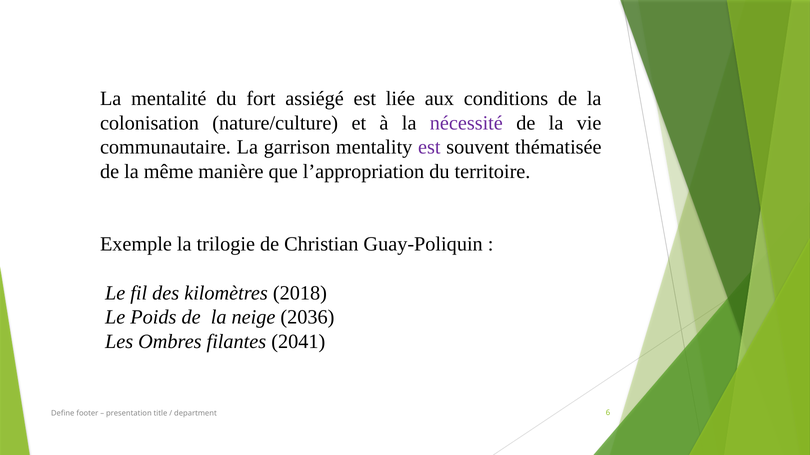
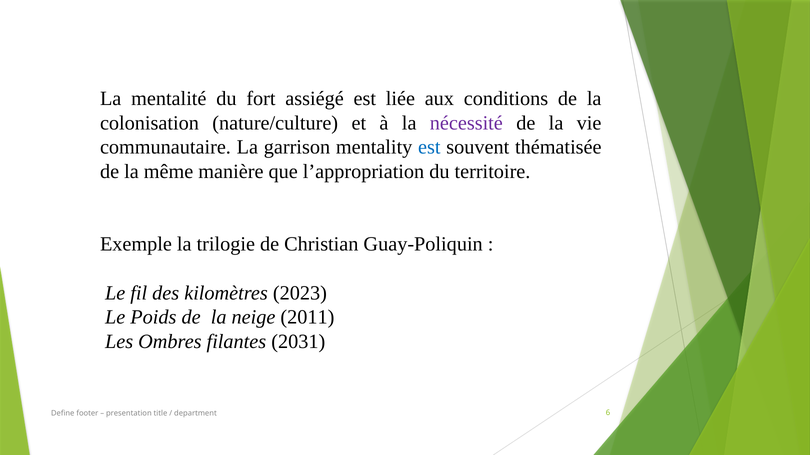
est at (429, 147) colour: purple -> blue
2018: 2018 -> 2023
2036: 2036 -> 2011
2041: 2041 -> 2031
